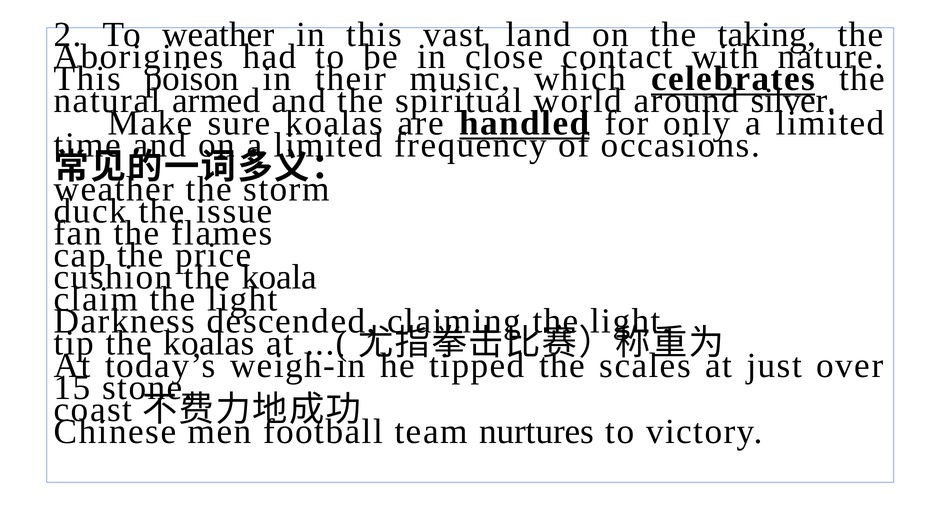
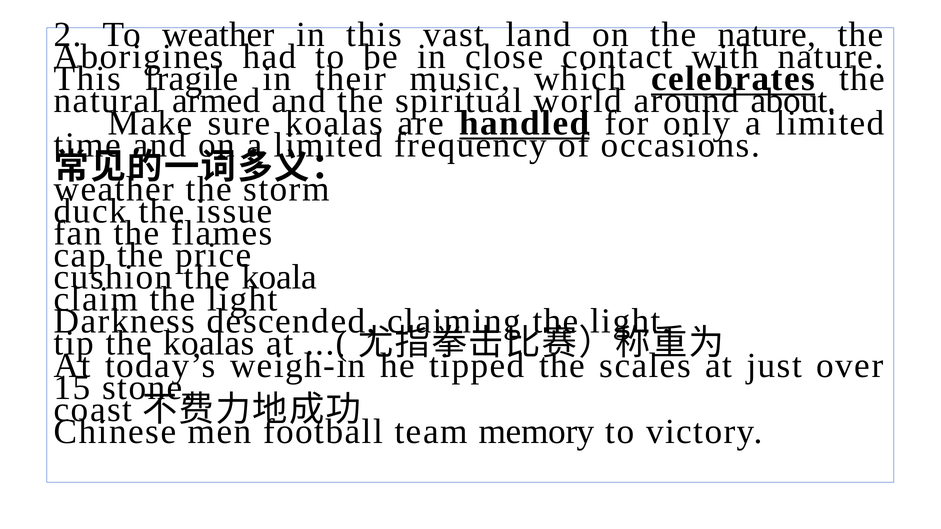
the taking: taking -> nature
poison: poison -> fragile
silver: silver -> about
nurtures: nurtures -> memory
